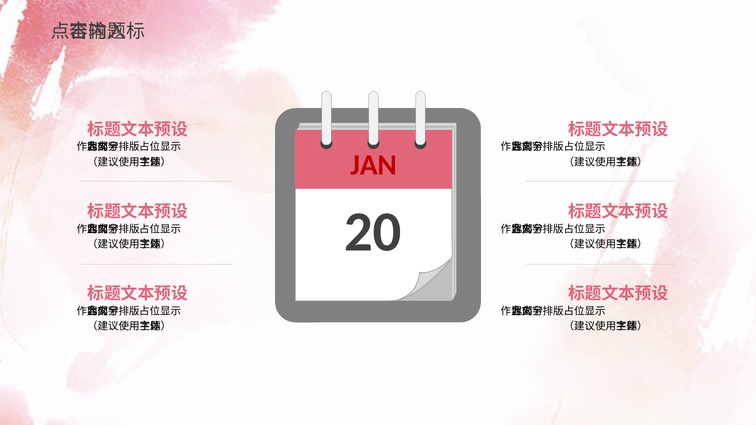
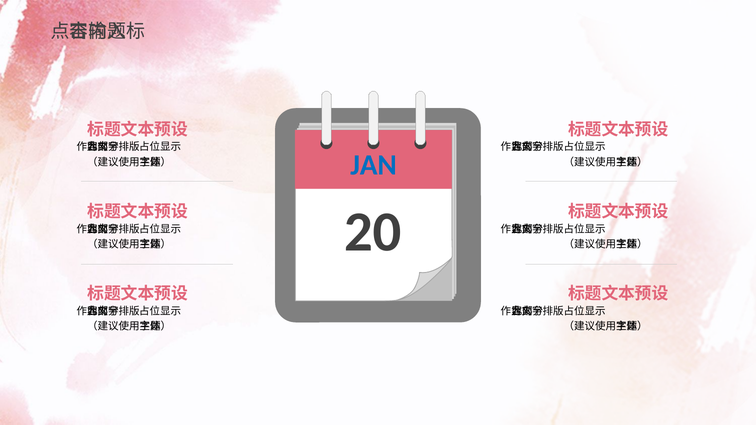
JAN colour: red -> blue
